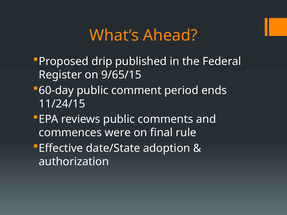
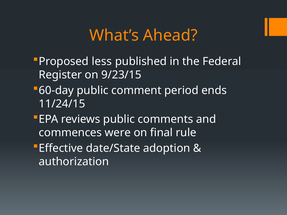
drip: drip -> less
9/65/15: 9/65/15 -> 9/23/15
